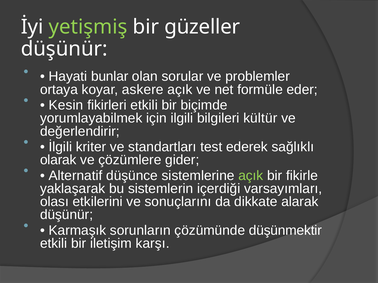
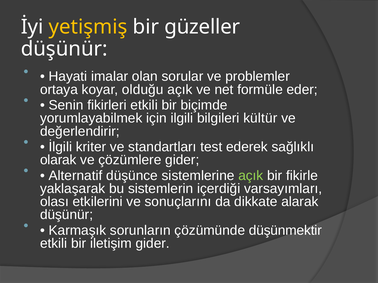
yetişmiş colour: light green -> yellow
bunlar: bunlar -> imalar
askere: askere -> olduğu
Kesin: Kesin -> Senin
iletişim karşı: karşı -> gider
